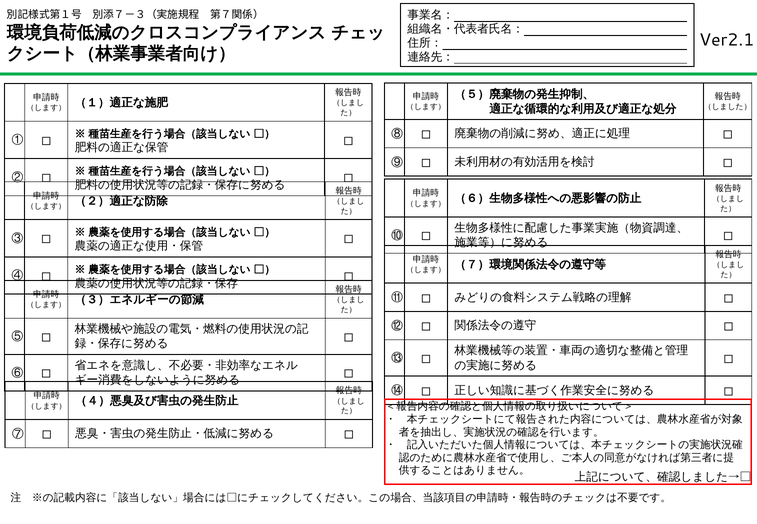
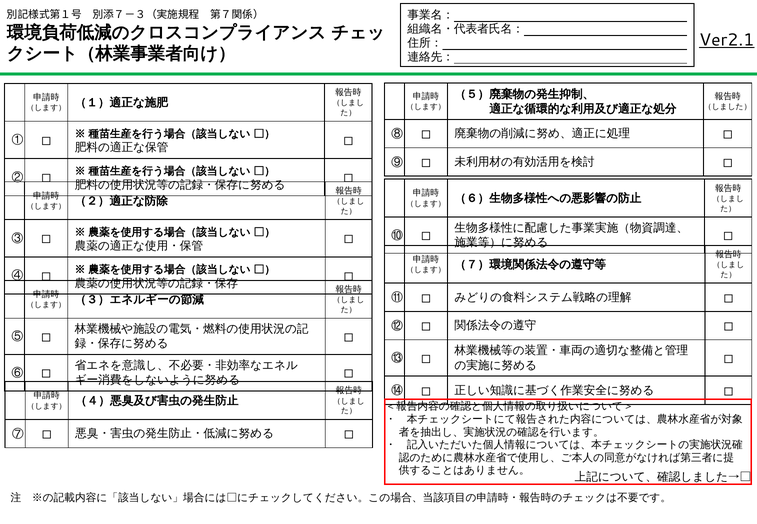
Ver2.1 underline: none -> present
